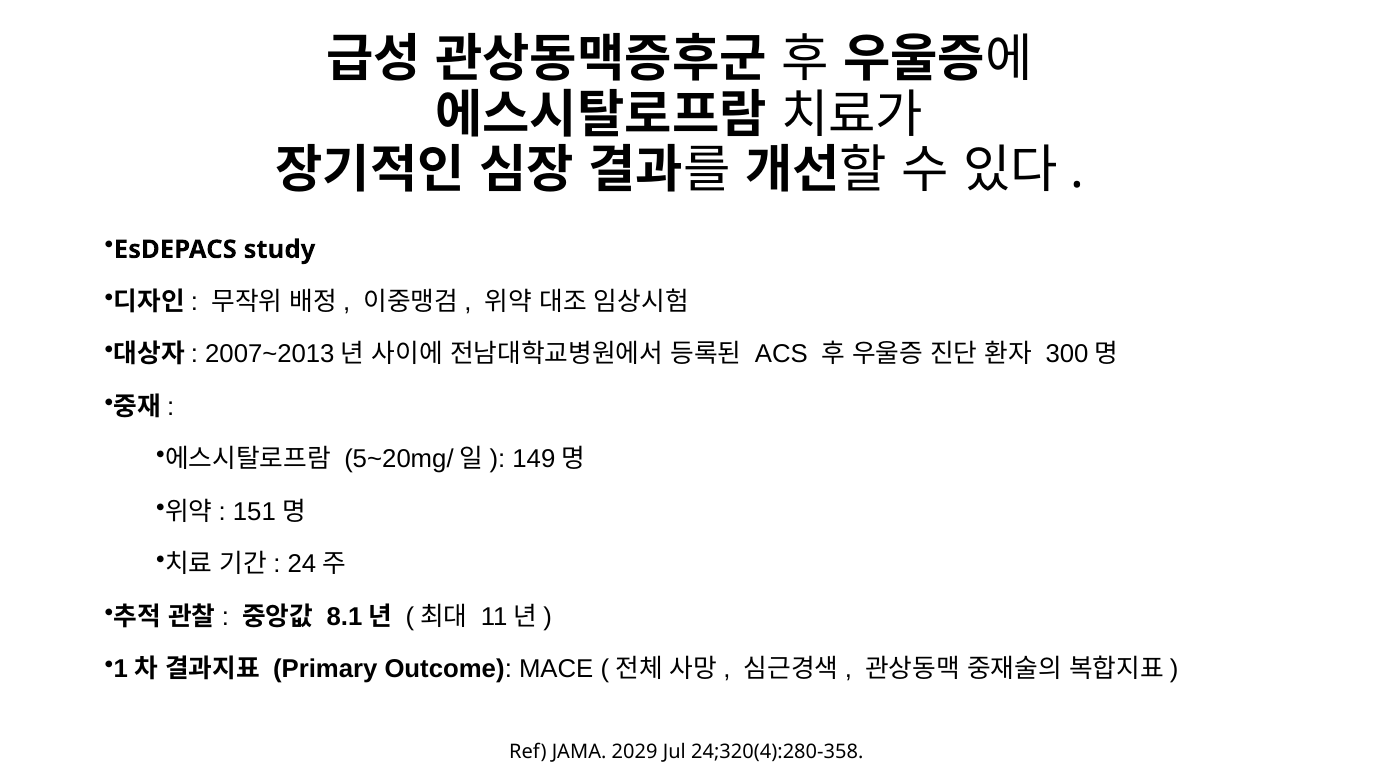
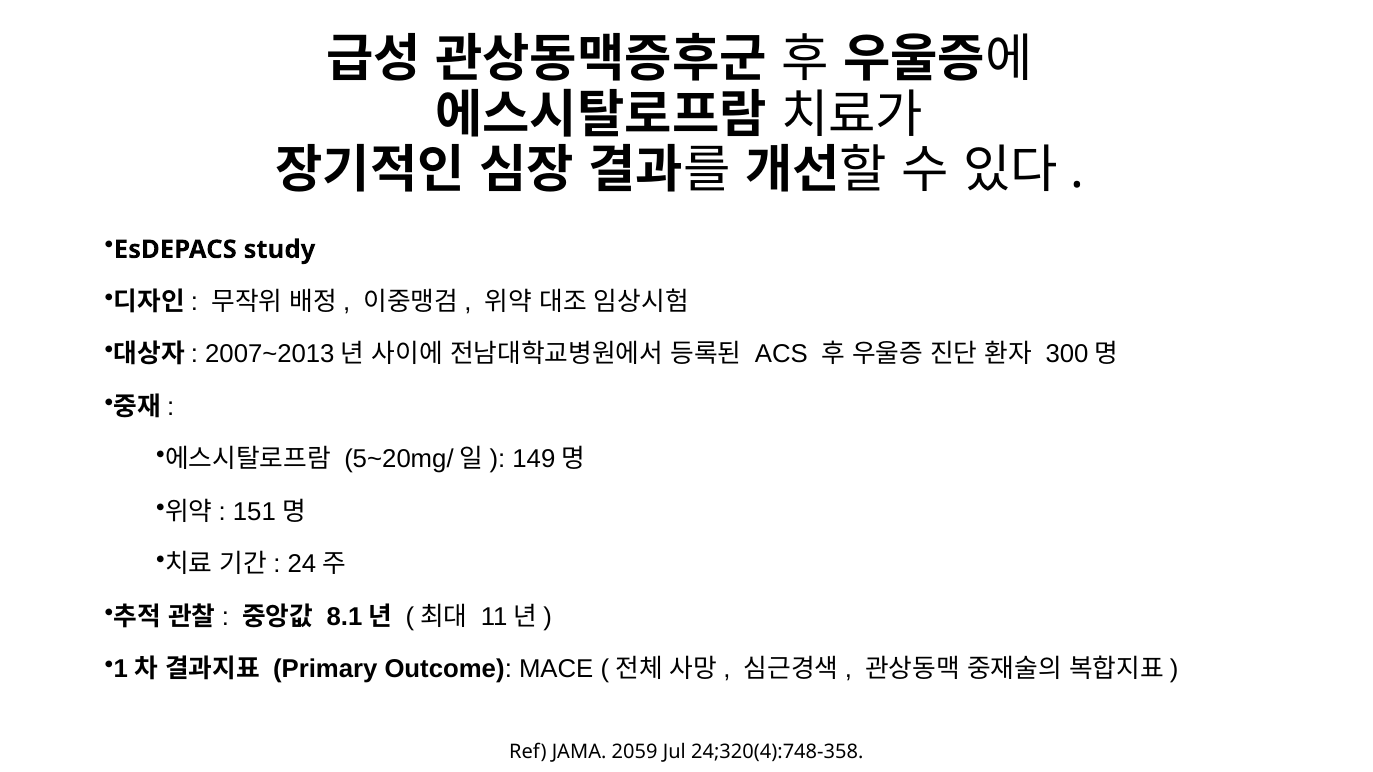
2029: 2029 -> 2059
24;320(4):280-358: 24;320(4):280-358 -> 24;320(4):748-358
